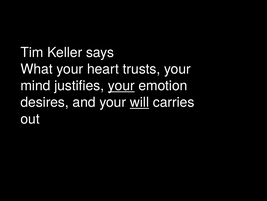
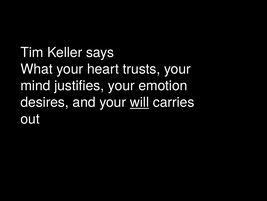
your at (121, 85) underline: present -> none
